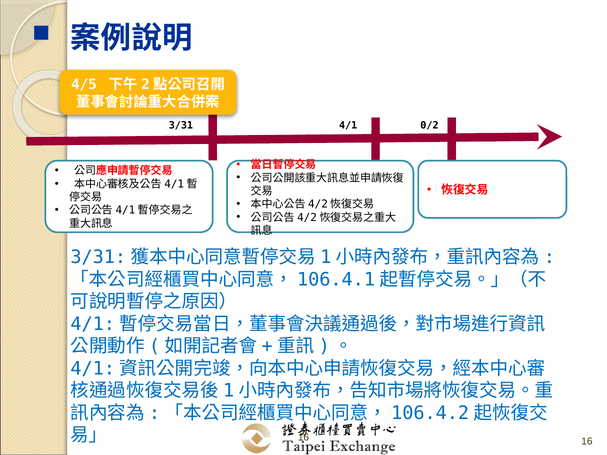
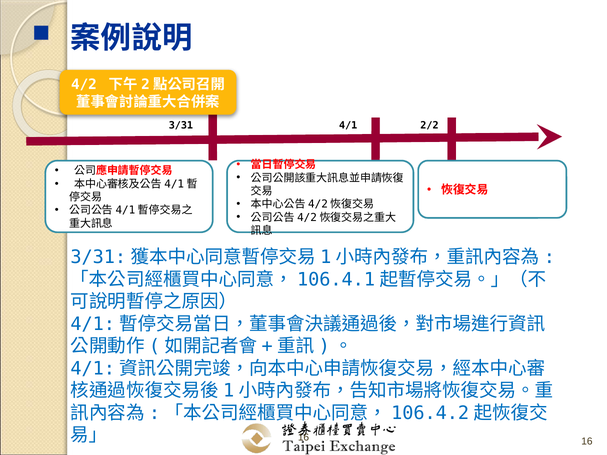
4/5: 4/5 -> 4/2
0/2: 0/2 -> 2/2
